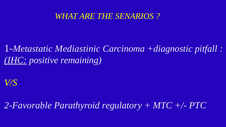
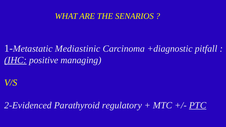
remaining: remaining -> managing
2-Favorable: 2-Favorable -> 2-Evidenced
PTC underline: none -> present
